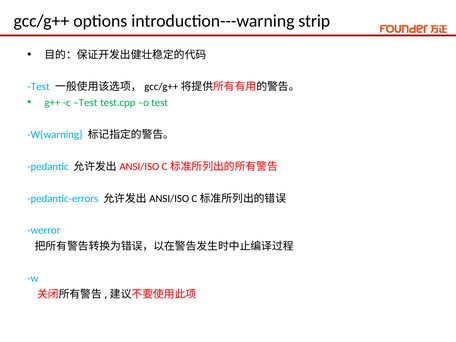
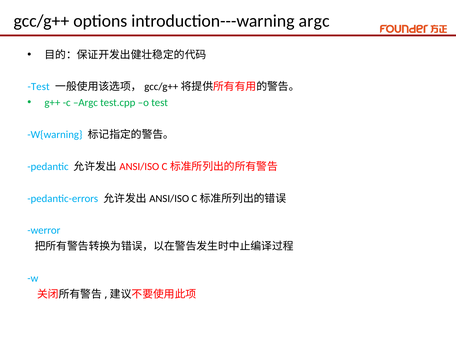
introduction---warning strip: strip -> argc
c Test: Test -> Argc
